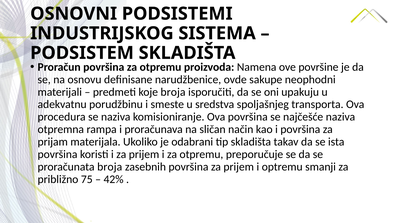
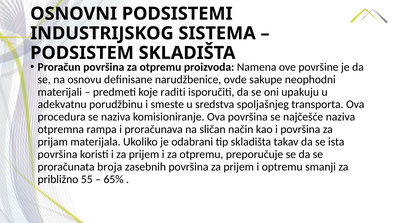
koje broja: broja -> raditi
75: 75 -> 55
42%: 42% -> 65%
